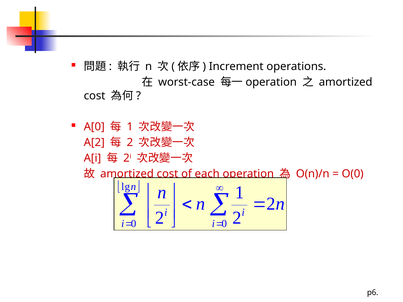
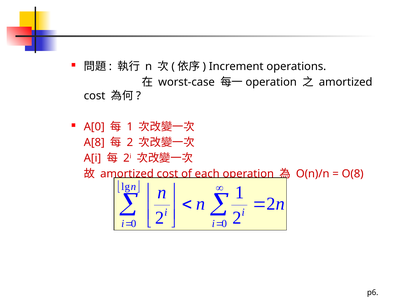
A[2: A[2 -> A[8
O(0: O(0 -> O(8
